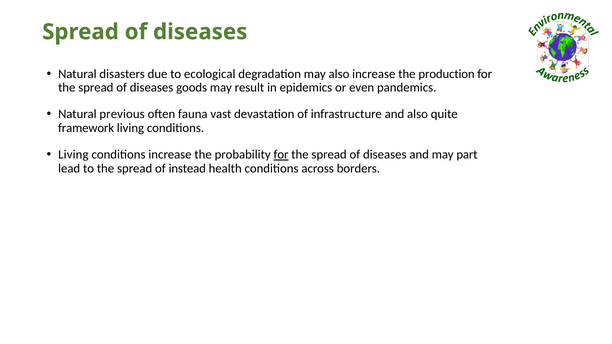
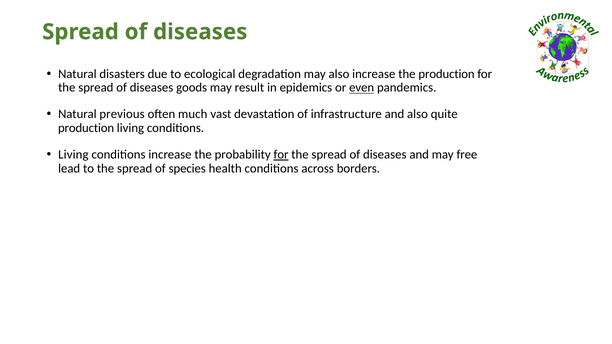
even underline: none -> present
fauna: fauna -> much
framework at (86, 128): framework -> production
part: part -> free
instead: instead -> species
